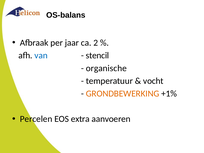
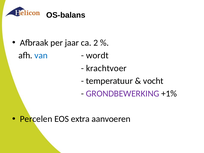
stencil: stencil -> wordt
organische: organische -> krachtvoer
GRONDBEWERKING colour: orange -> purple
